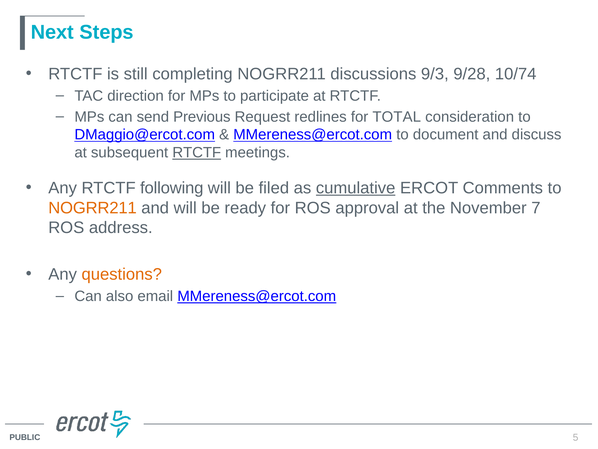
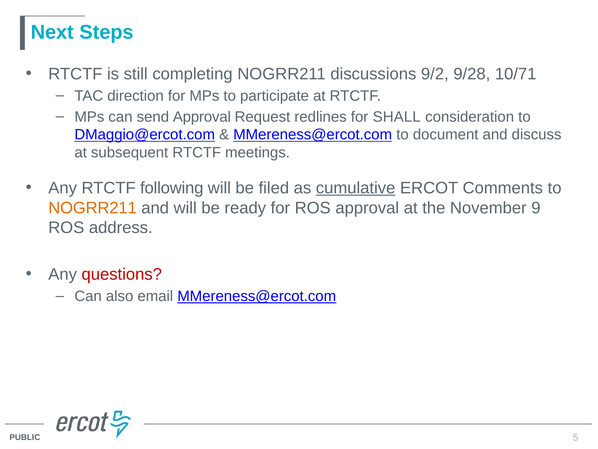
9/3: 9/3 -> 9/2
10/74: 10/74 -> 10/71
send Previous: Previous -> Approval
TOTAL: TOTAL -> SHALL
RTCTF at (197, 153) underline: present -> none
7: 7 -> 9
questions colour: orange -> red
